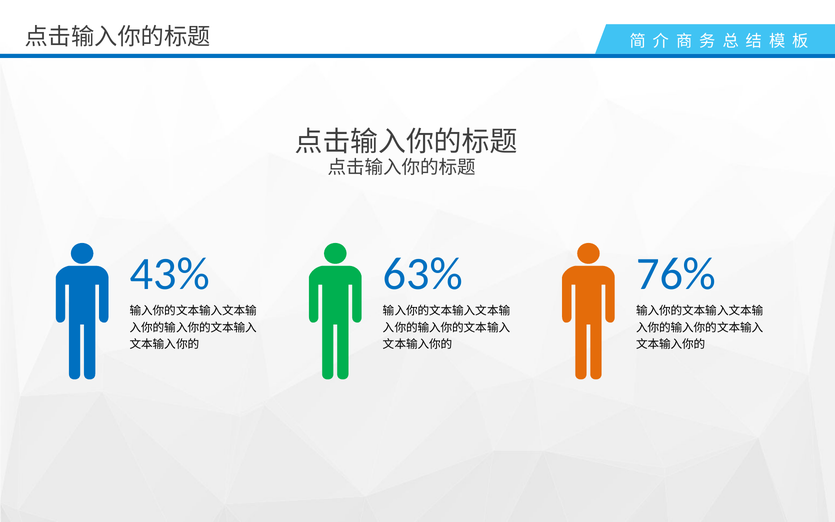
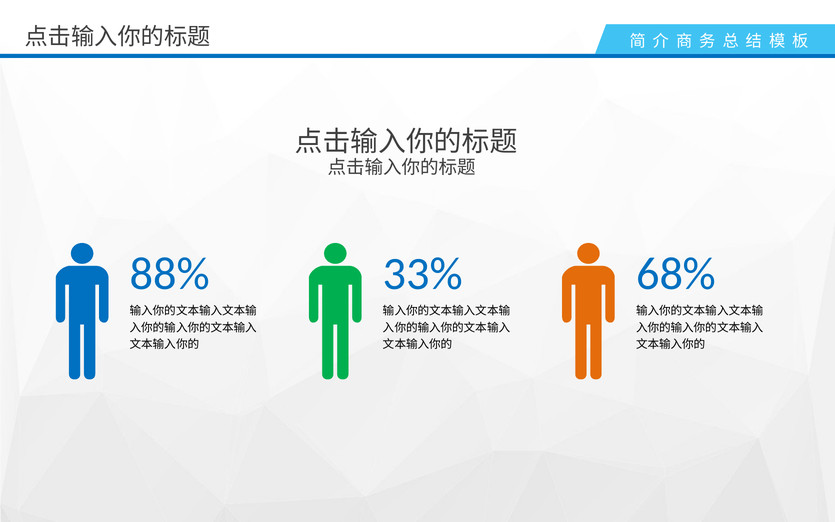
43%: 43% -> 88%
63%: 63% -> 33%
76%: 76% -> 68%
